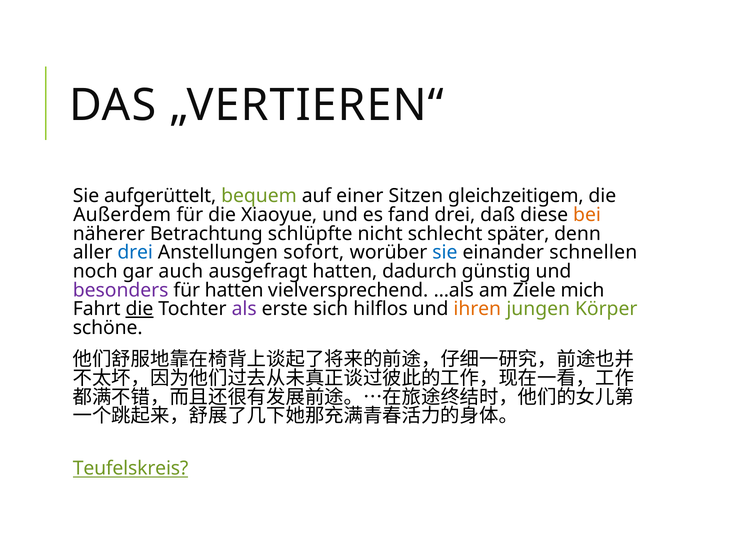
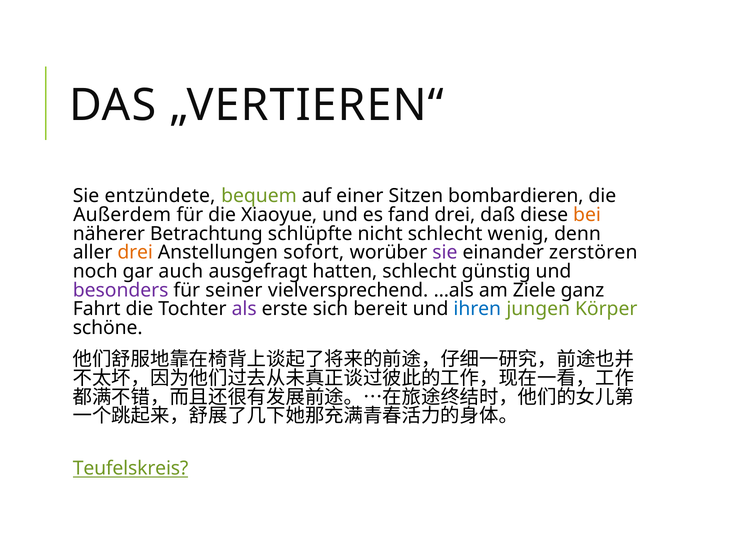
aufgerüttelt: aufgerüttelt -> entzündete
gleichzeitigem: gleichzeitigem -> bombardieren
später: später -> wenig
drei at (135, 253) colour: blue -> orange
sie at (445, 253) colour: blue -> purple
schnellen: schnellen -> zerstören
hatten dadurch: dadurch -> schlecht
für hatten: hatten -> seiner
mich: mich -> ganz
die at (139, 309) underline: present -> none
hilflos: hilflos -> bereit
ihren colour: orange -> blue
